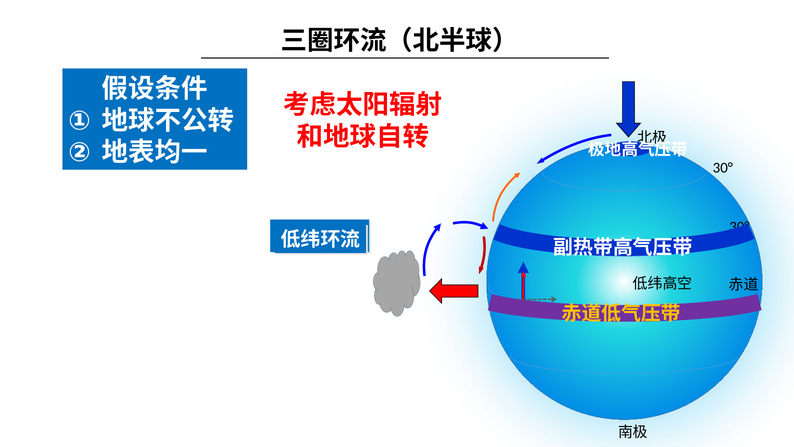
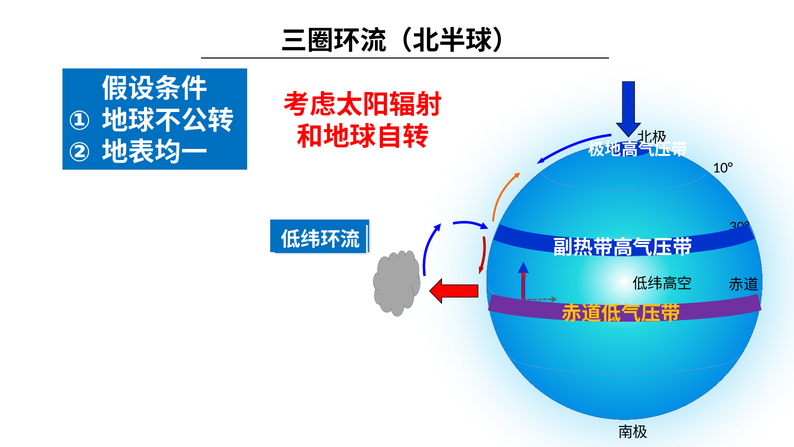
30° at (723, 167): 30° -> 10°
